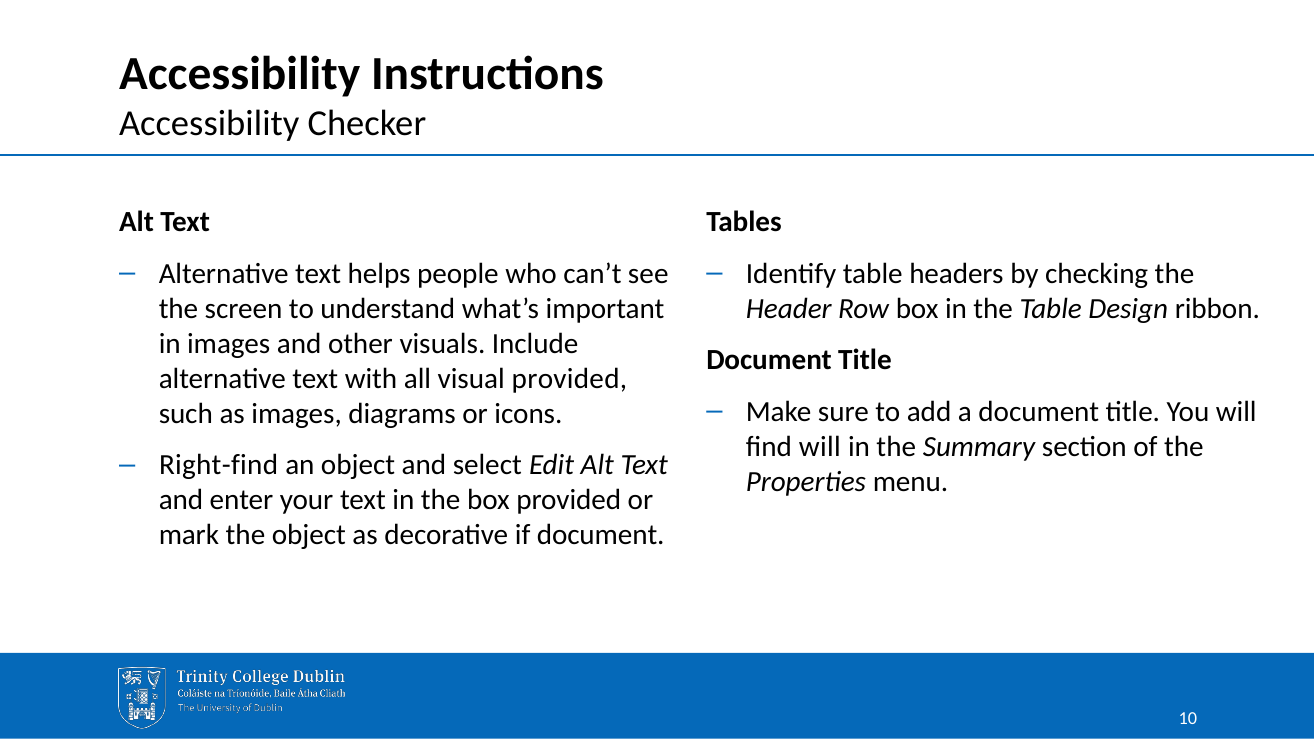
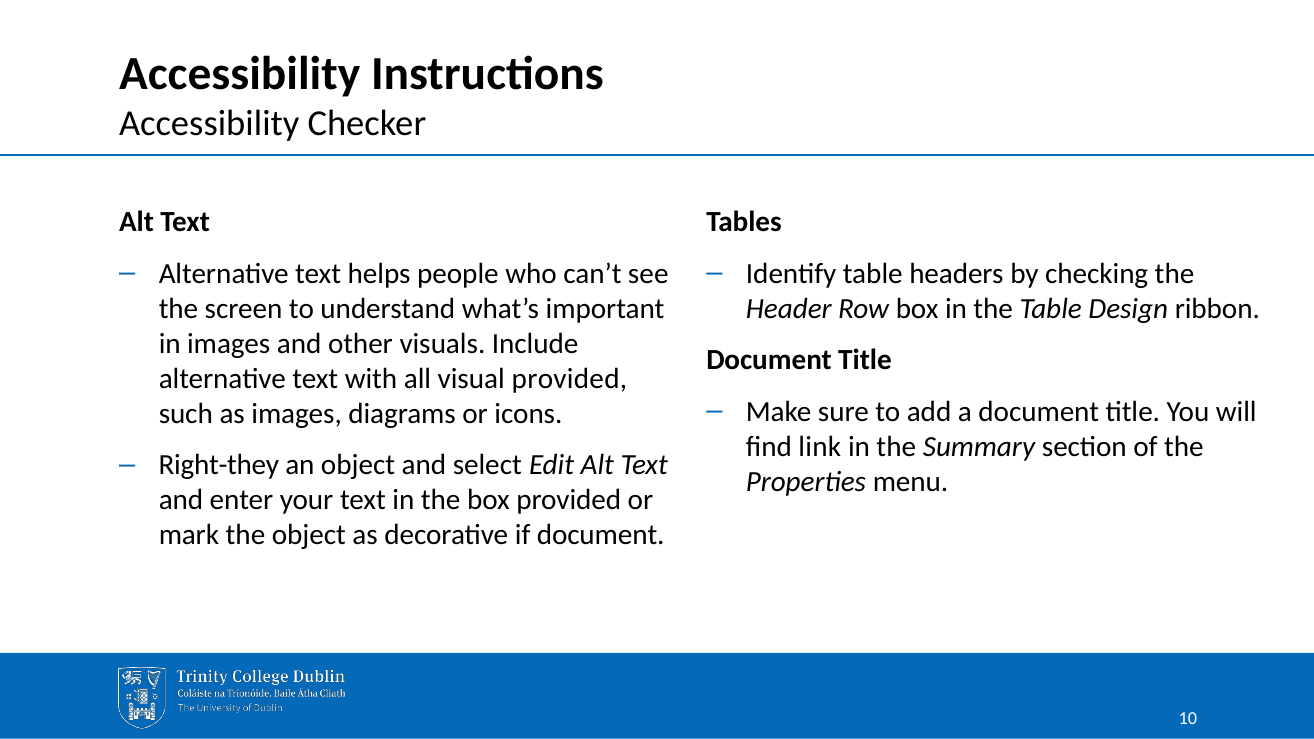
find will: will -> link
Right-find: Right-find -> Right-they
